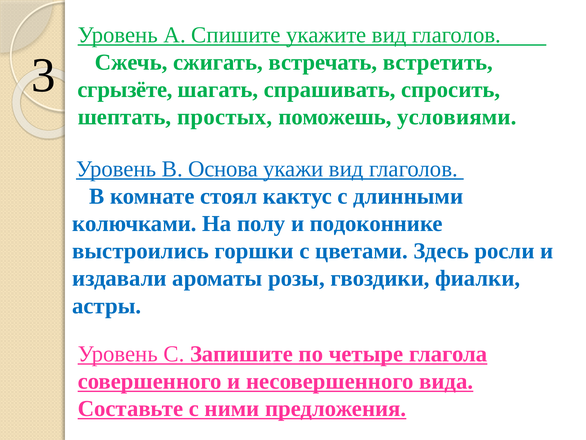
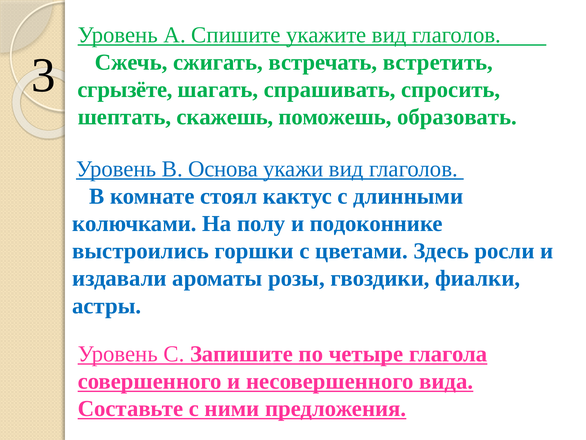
простых: простых -> скажешь
условиями: условиями -> образовать
